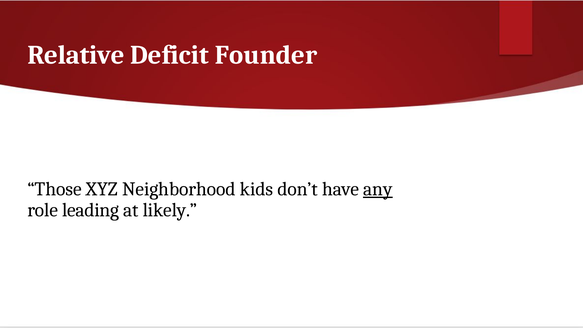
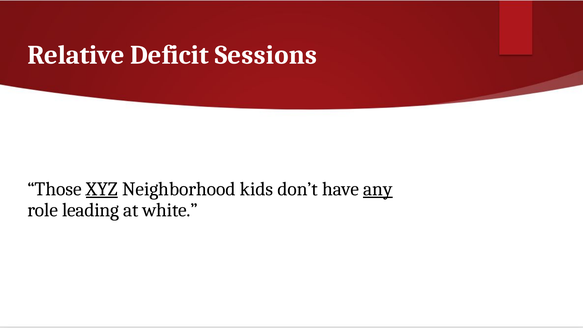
Founder: Founder -> Sessions
XYZ underline: none -> present
likely: likely -> white
